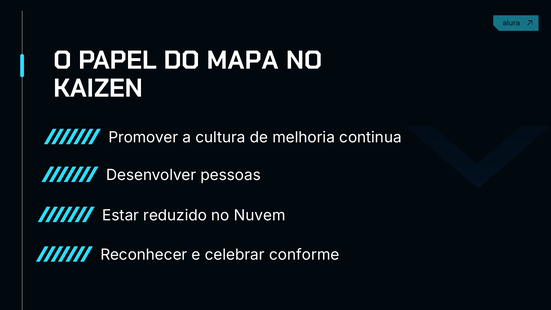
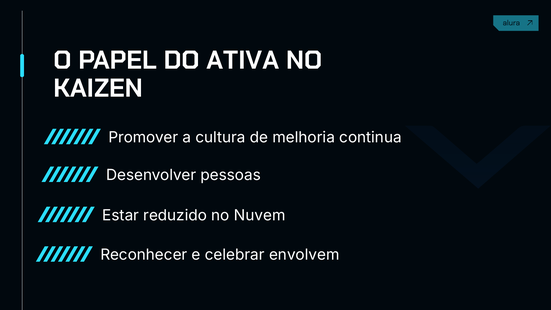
MAPA: MAPA -> ATIVA
conforme: conforme -> envolvem
